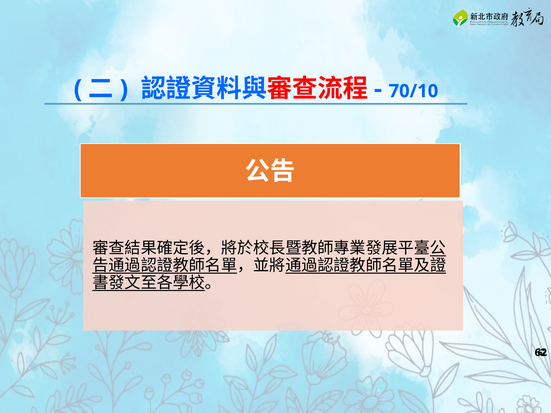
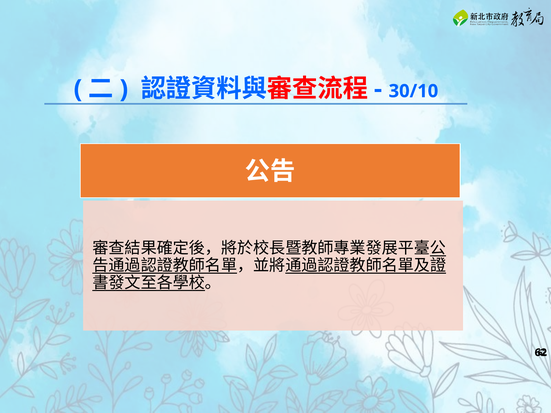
70/10: 70/10 -> 30/10
